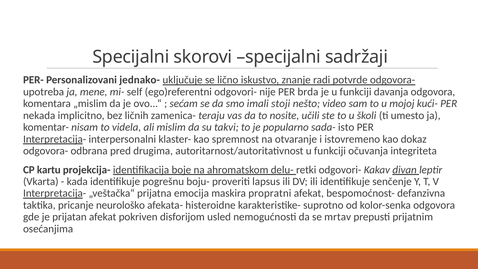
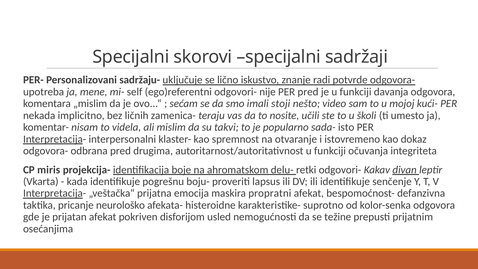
jednako-: jednako- -> sadržaju-
PER brda: brda -> pred
kartu: kartu -> miris
mrtav: mrtav -> težine
